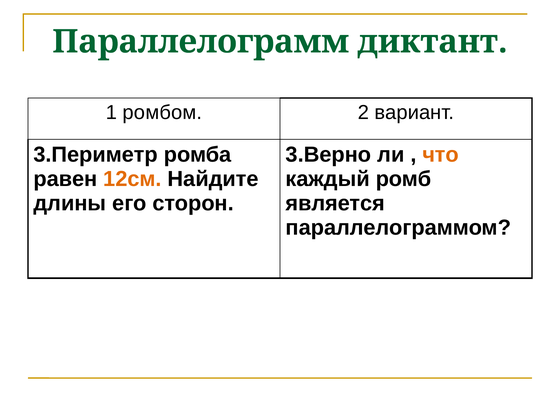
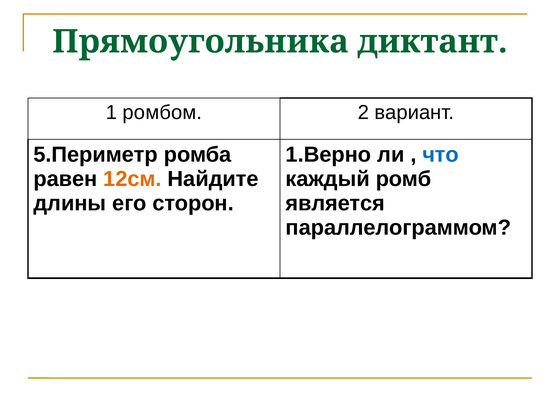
Параллелограмм: Параллелограмм -> Прямоугольника
3.Периметр: 3.Периметр -> 5.Периметр
3.Верно: 3.Верно -> 1.Верно
что colour: orange -> blue
